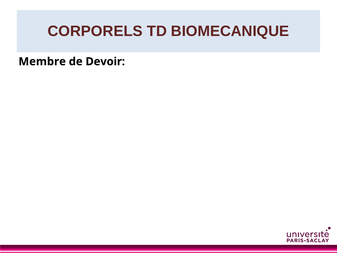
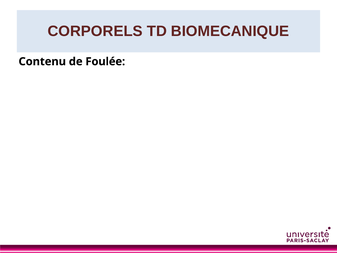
Membre: Membre -> Contenu
Devoir: Devoir -> Foulée
